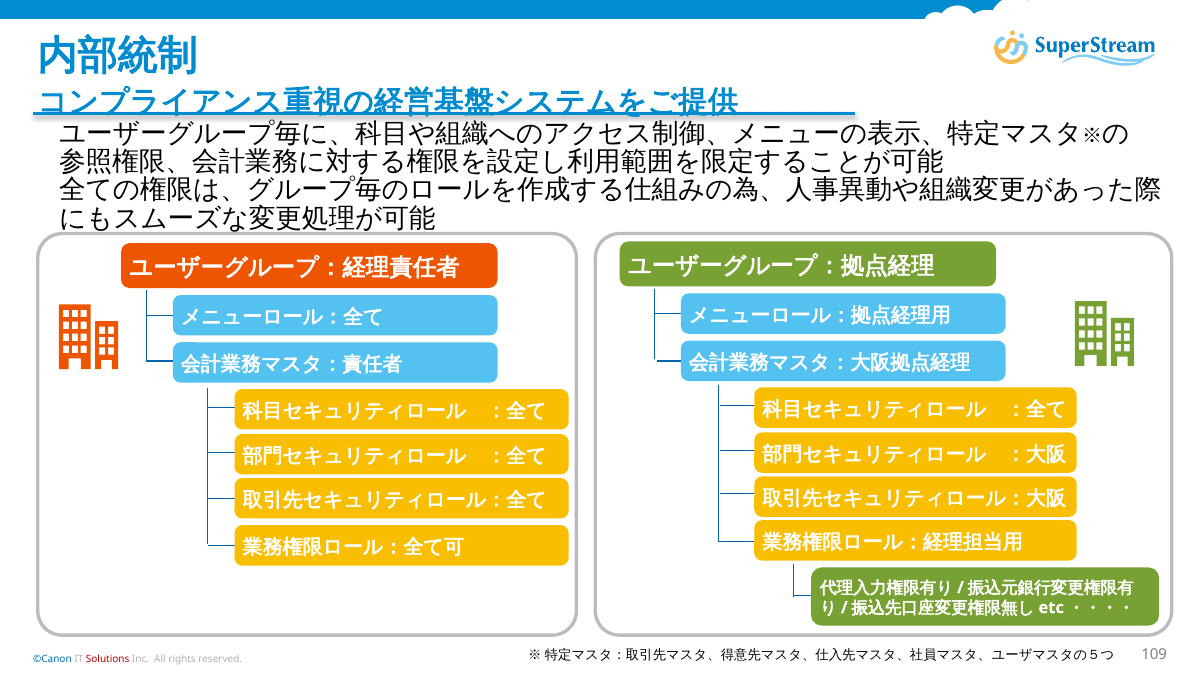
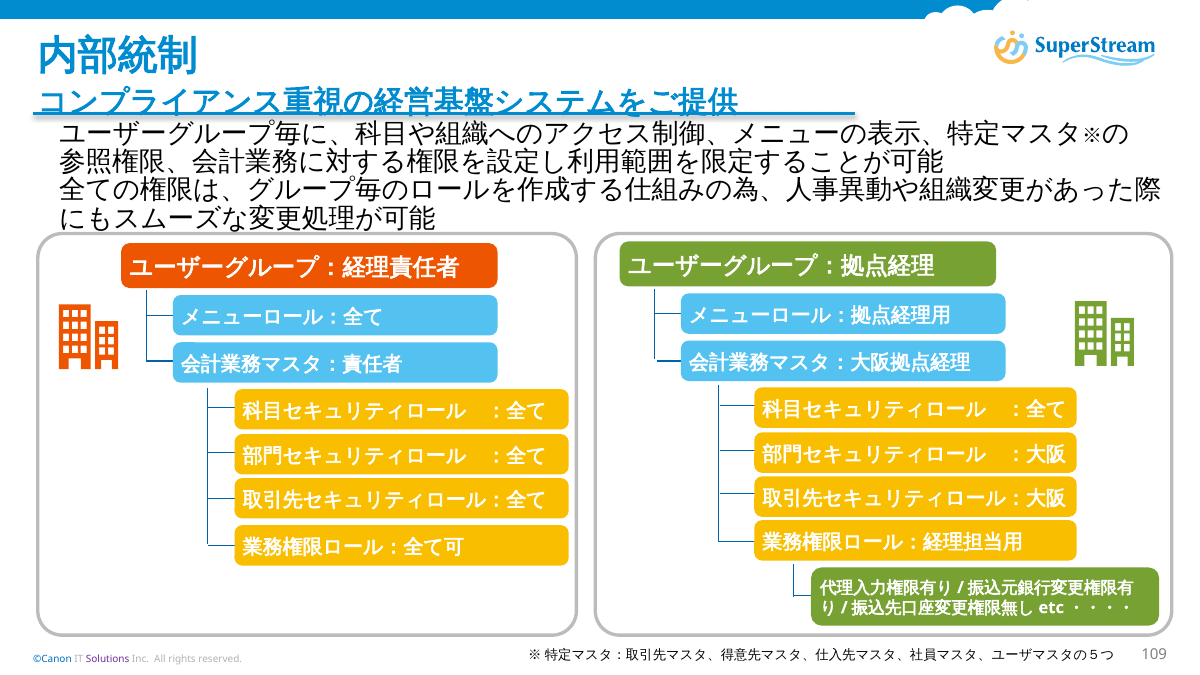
Solutions colour: red -> purple
